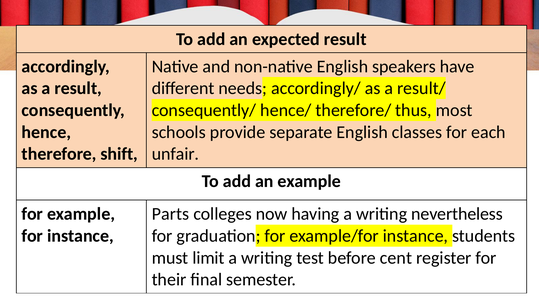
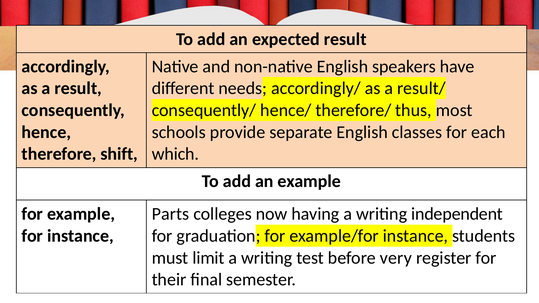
unfair: unfair -> which
nevertheless: nevertheless -> independent
cent: cent -> very
